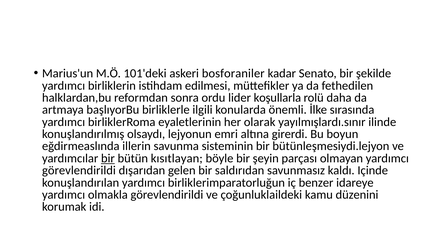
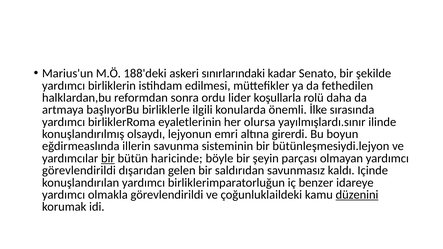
101'deki: 101'deki -> 188'deki
bosforaniler: bosforaniler -> sınırlarındaki
olarak: olarak -> olursa
kısıtlayan: kısıtlayan -> haricinde
düzenini underline: none -> present
